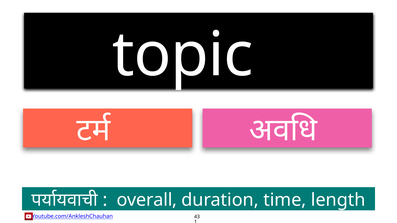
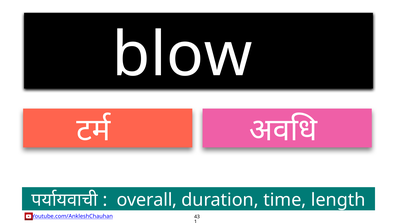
topic: topic -> blow
